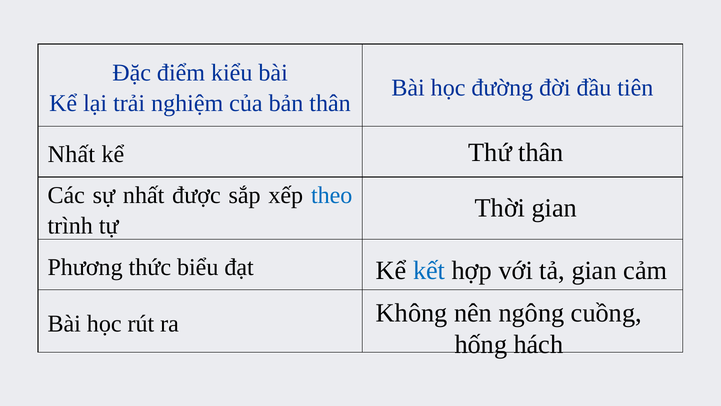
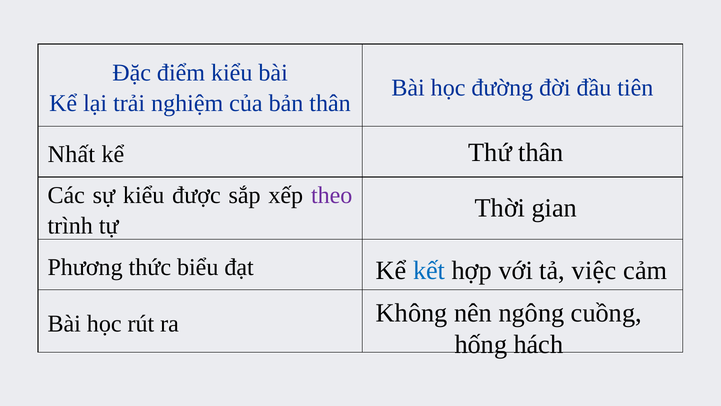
sự nhất: nhất -> kiểu
theo colour: blue -> purple
tả gian: gian -> việc
